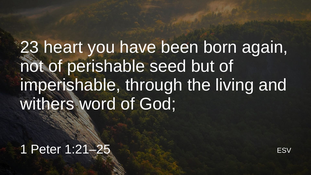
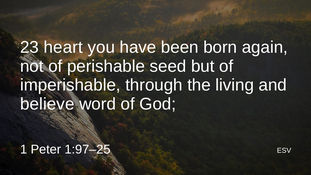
withers: withers -> believe
1:21–25: 1:21–25 -> 1:97–25
